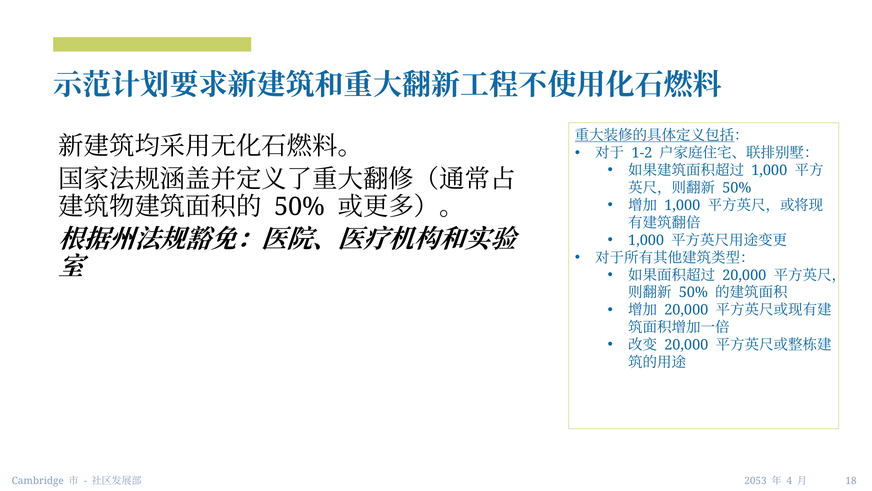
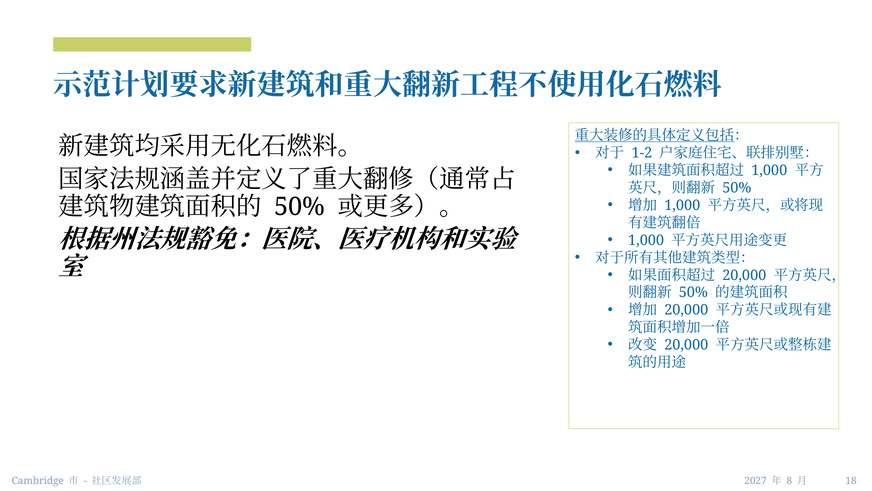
2053: 2053 -> 2027
4: 4 -> 8
